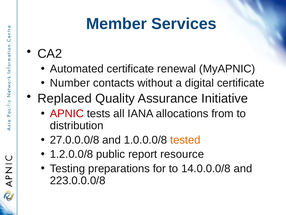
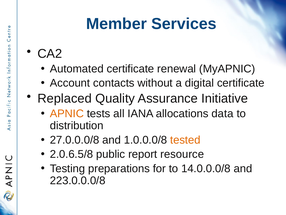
Number: Number -> Account
APNIC colour: red -> orange
from: from -> data
1.2.0.0/8: 1.2.0.0/8 -> 2.0.6.5/8
